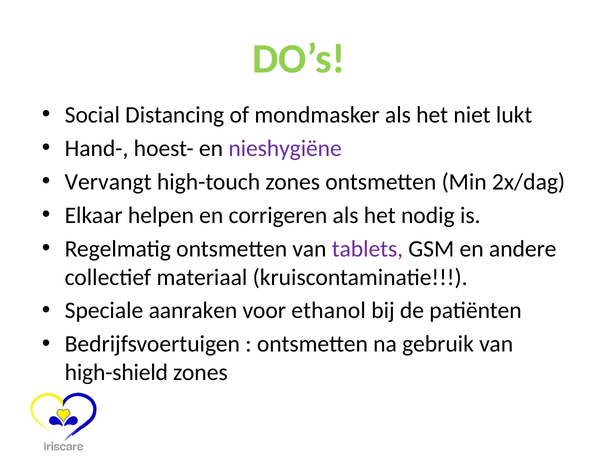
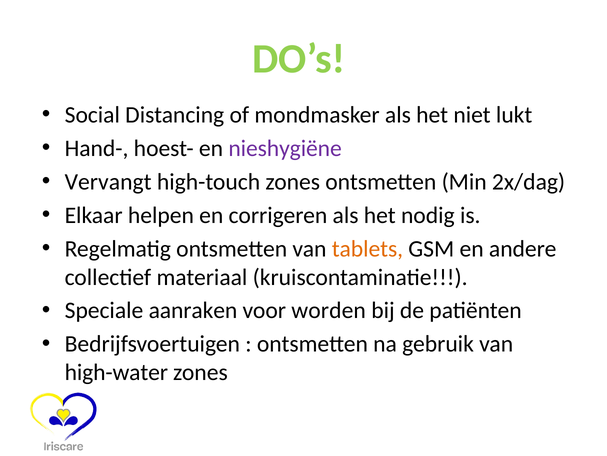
tablets colour: purple -> orange
ethanol: ethanol -> worden
high-shield: high-shield -> high-water
